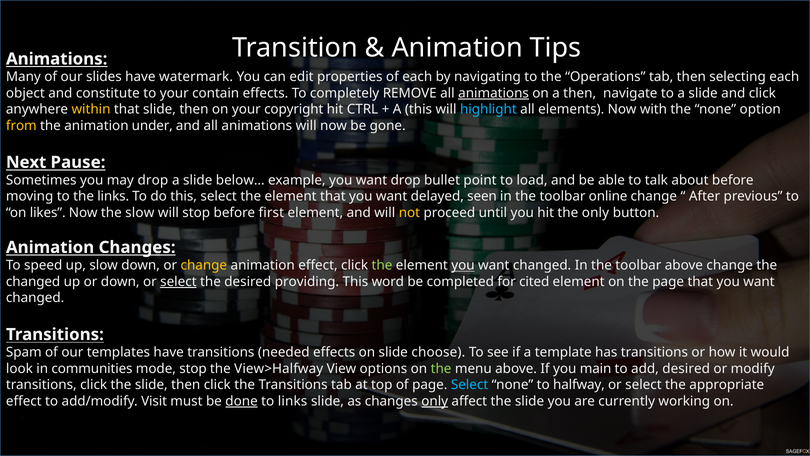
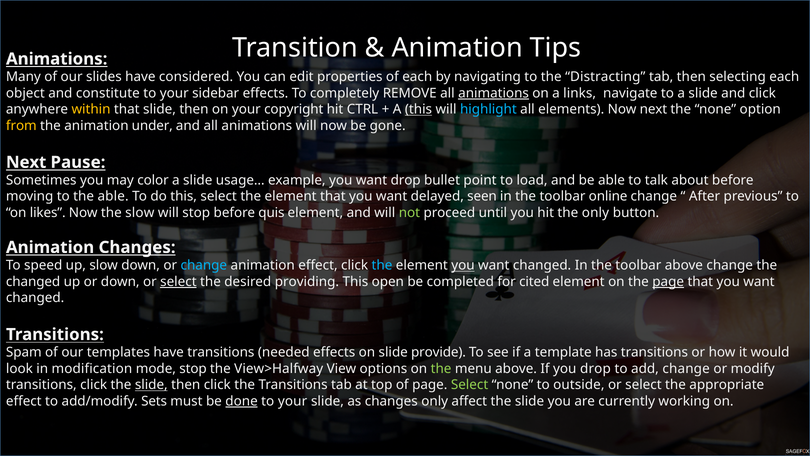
watermark: watermark -> considered
Operations: Operations -> Distracting
contain: contain -> sidebar
a then: then -> links
this at (418, 109) underline: none -> present
Now with: with -> next
may drop: drop -> color
below…: below… -> usage…
the links: links -> able
first: first -> quis
not colour: yellow -> light green
change at (204, 265) colour: yellow -> light blue
the at (382, 265) colour: light green -> light blue
word: word -> open
page at (668, 281) underline: none -> present
choose: choose -> provide
communities: communities -> modification
you main: main -> drop
add desired: desired -> change
slide at (151, 385) underline: none -> present
Select at (470, 385) colour: light blue -> light green
halfway: halfway -> outside
Visit: Visit -> Sets
links at (293, 401): links -> your
only at (435, 401) underline: present -> none
